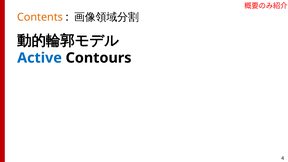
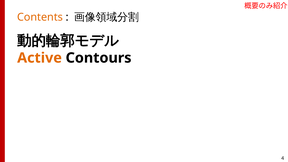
Active colour: blue -> orange
